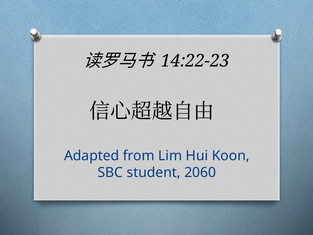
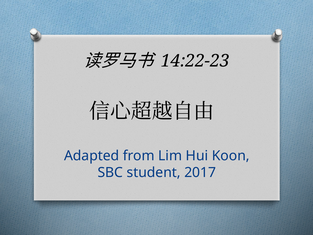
2060: 2060 -> 2017
